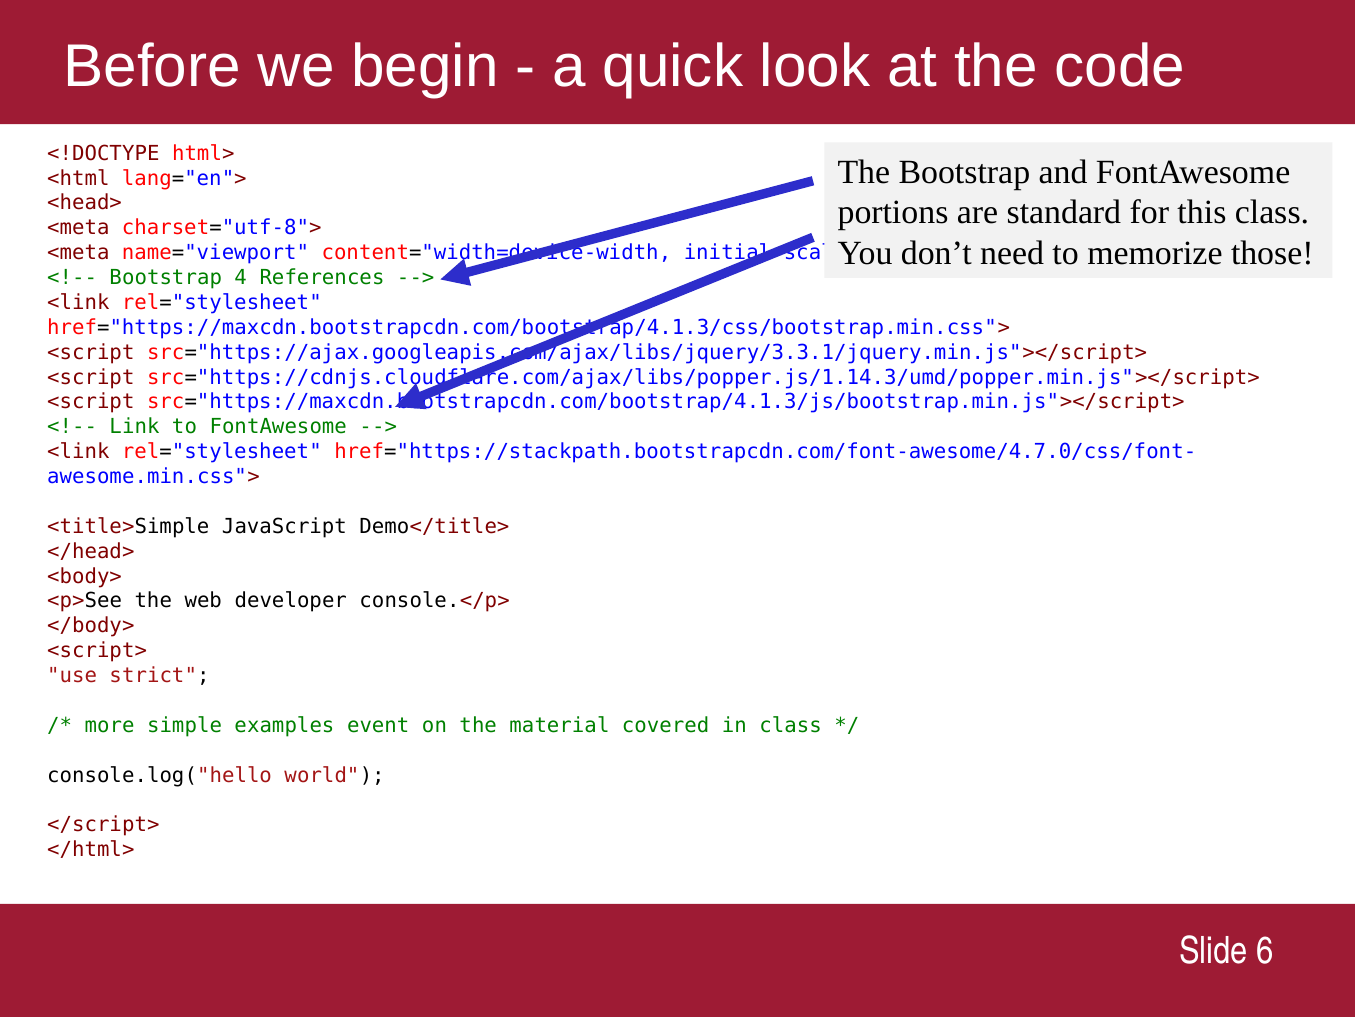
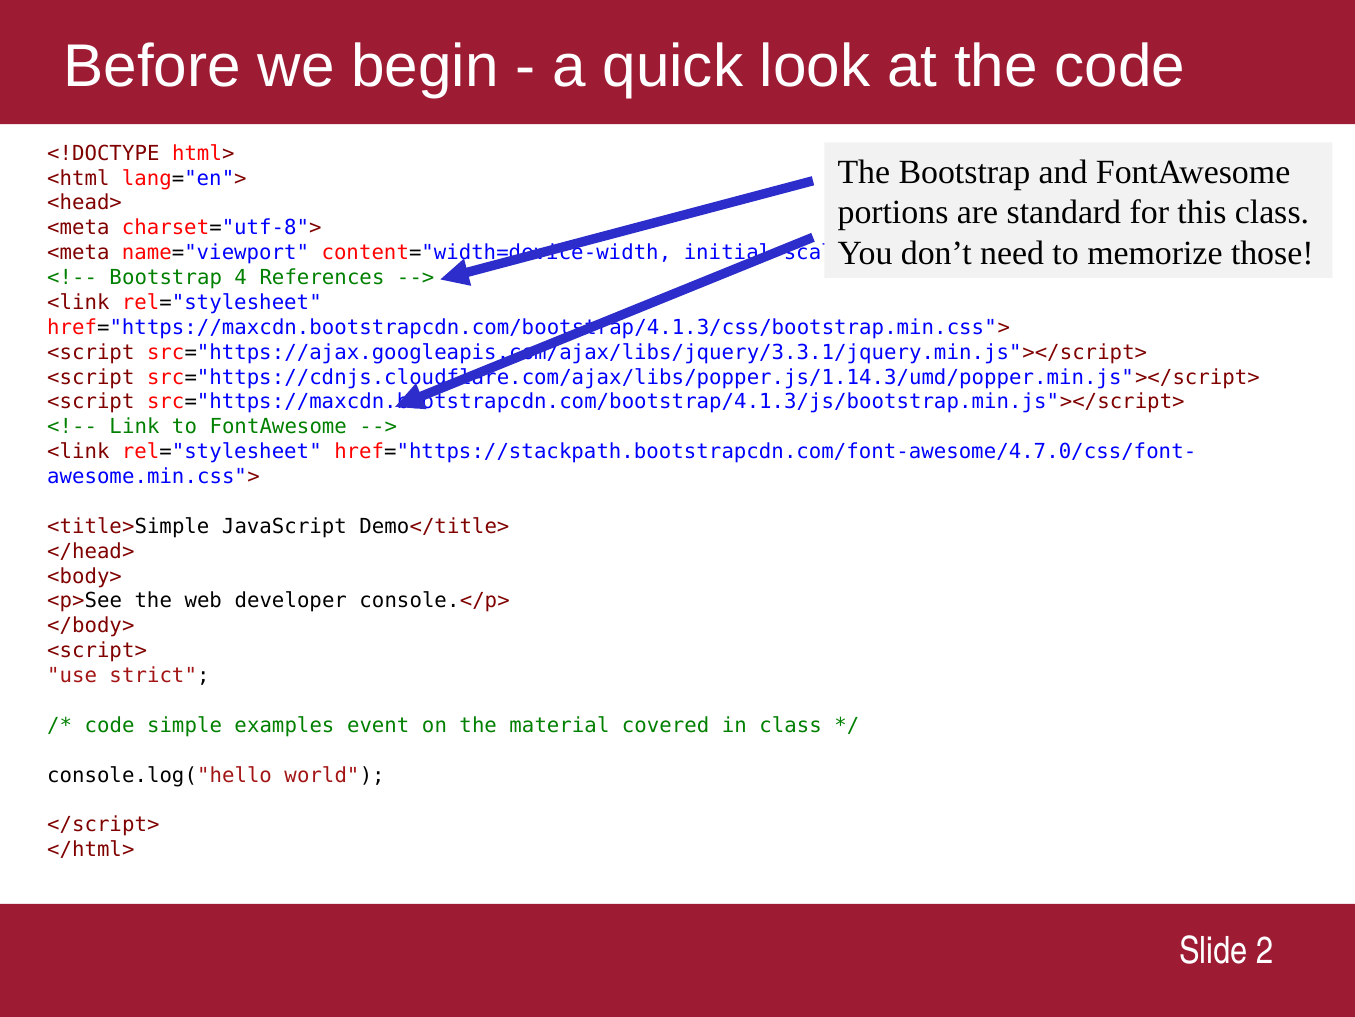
more at (110, 725): more -> code
6: 6 -> 2
